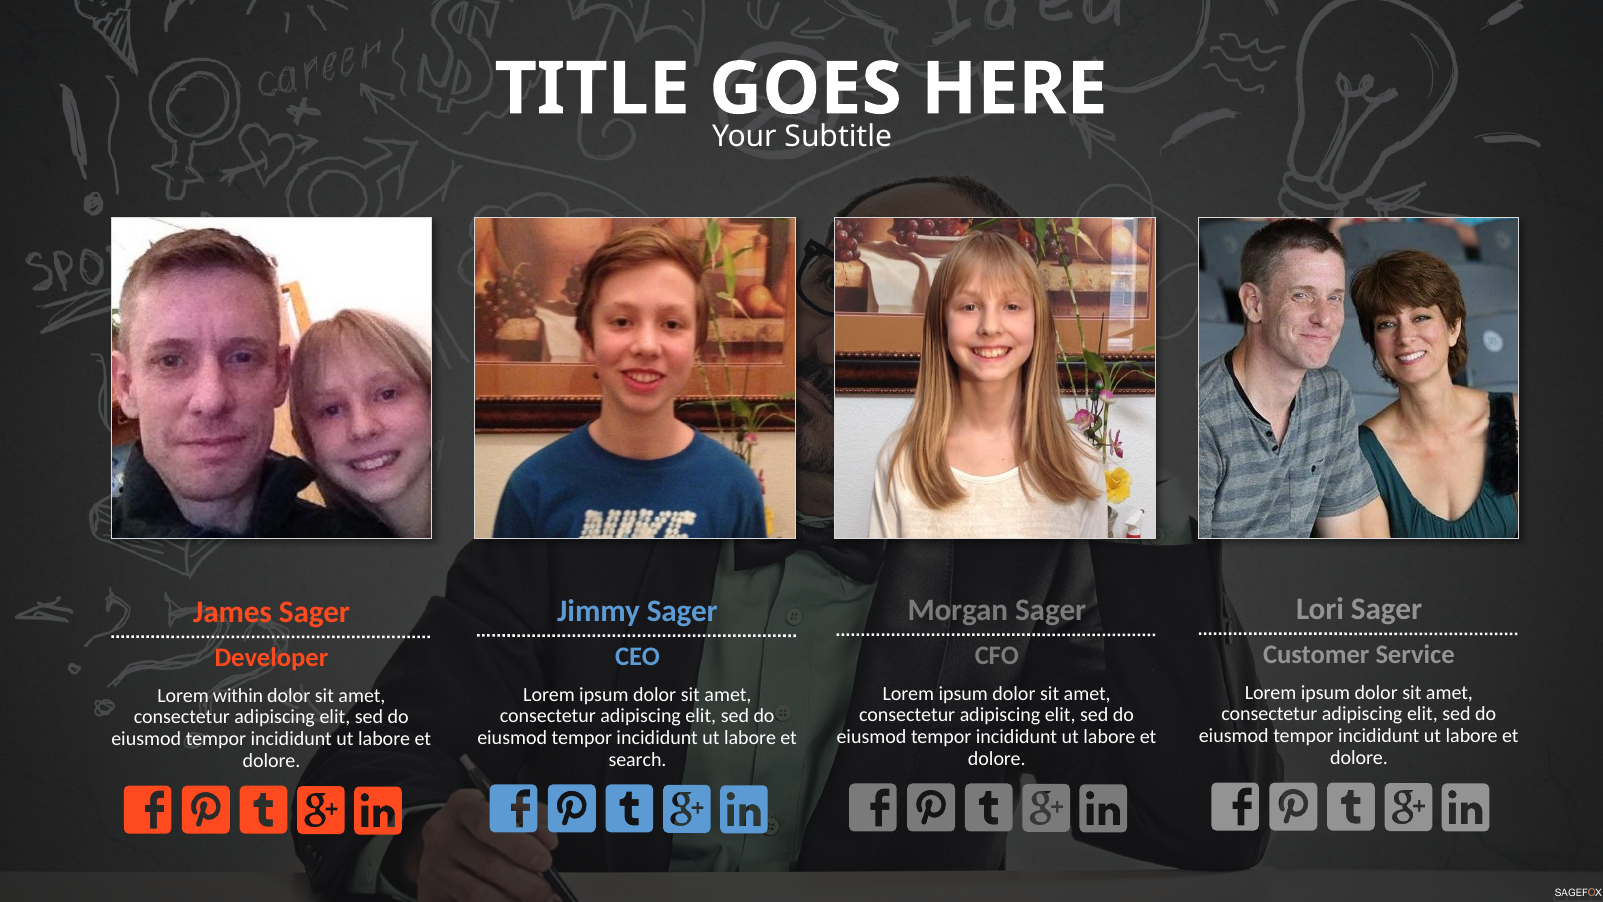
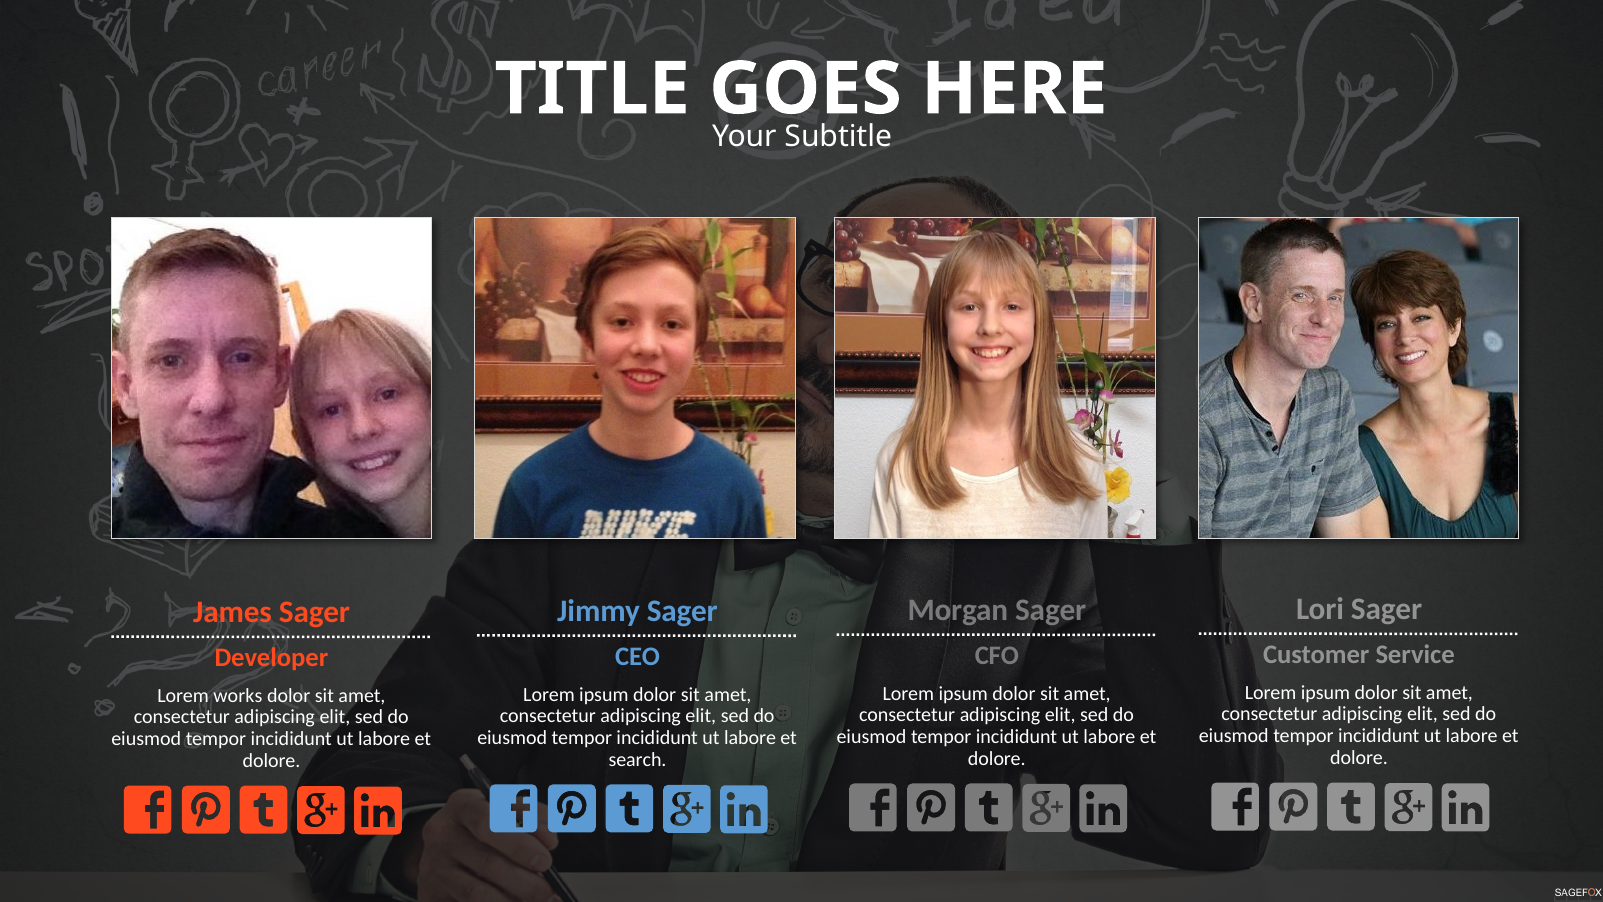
within: within -> works
